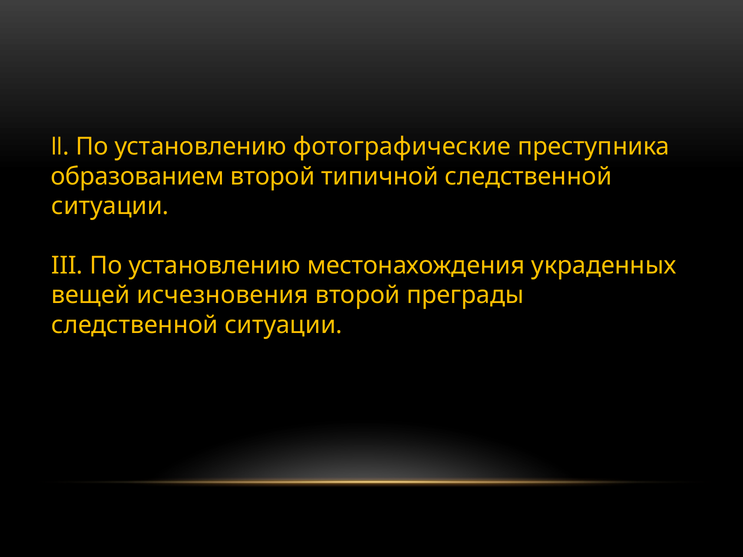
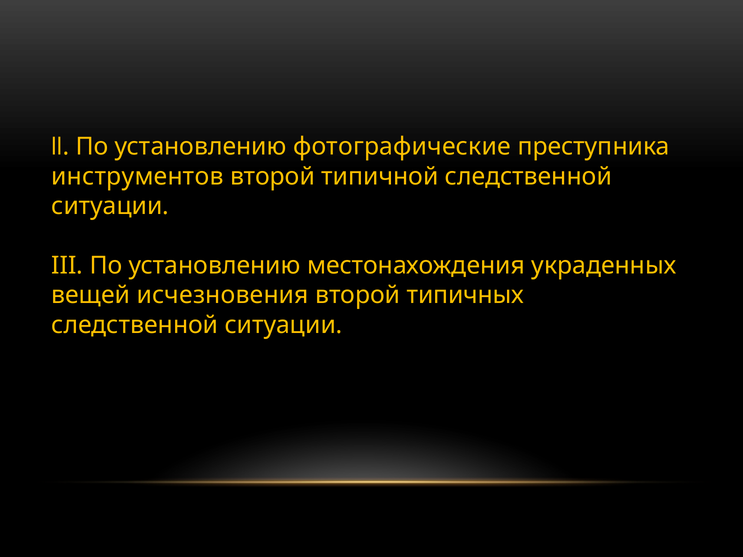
образованием: образованием -> инструментов
преграды: преграды -> типичных
